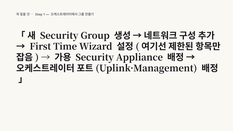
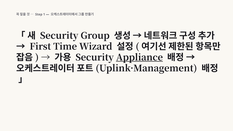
Appliance underline: none -> present
